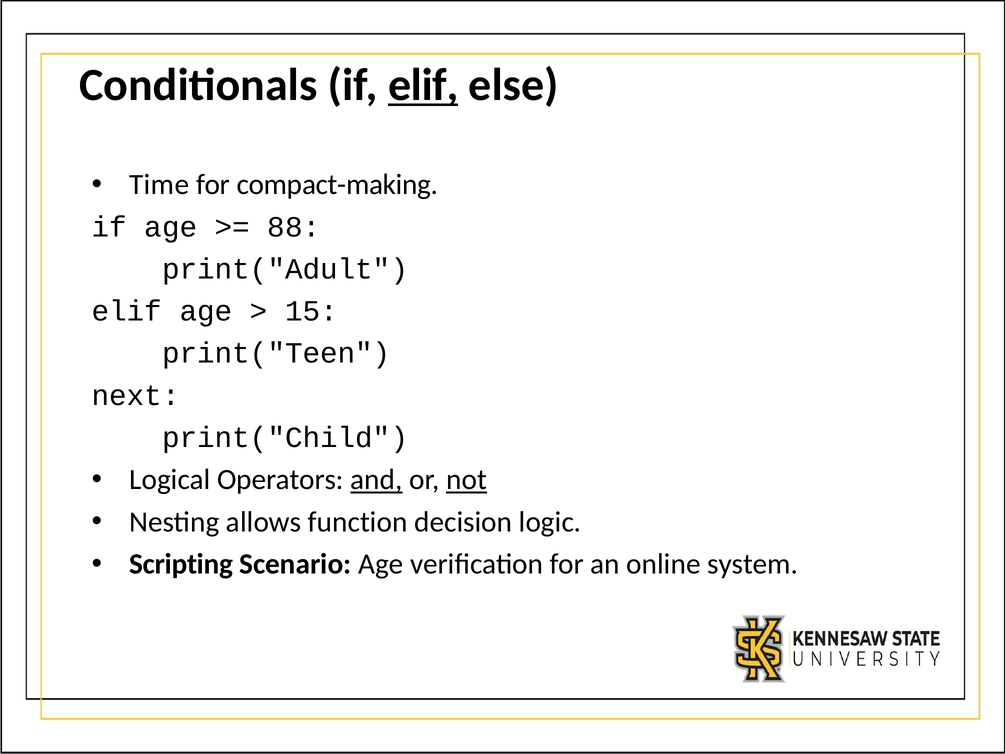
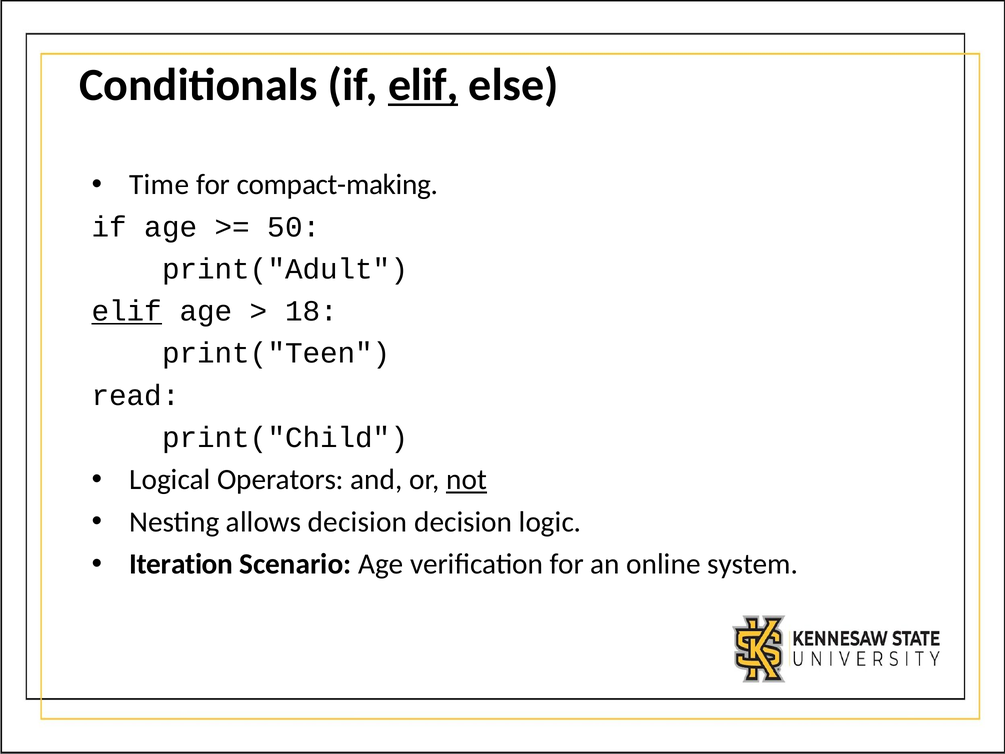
88: 88 -> 50
elif at (127, 311) underline: none -> present
15: 15 -> 18
next: next -> read
and underline: present -> none
allows function: function -> decision
Scripting: Scripting -> Iteration
